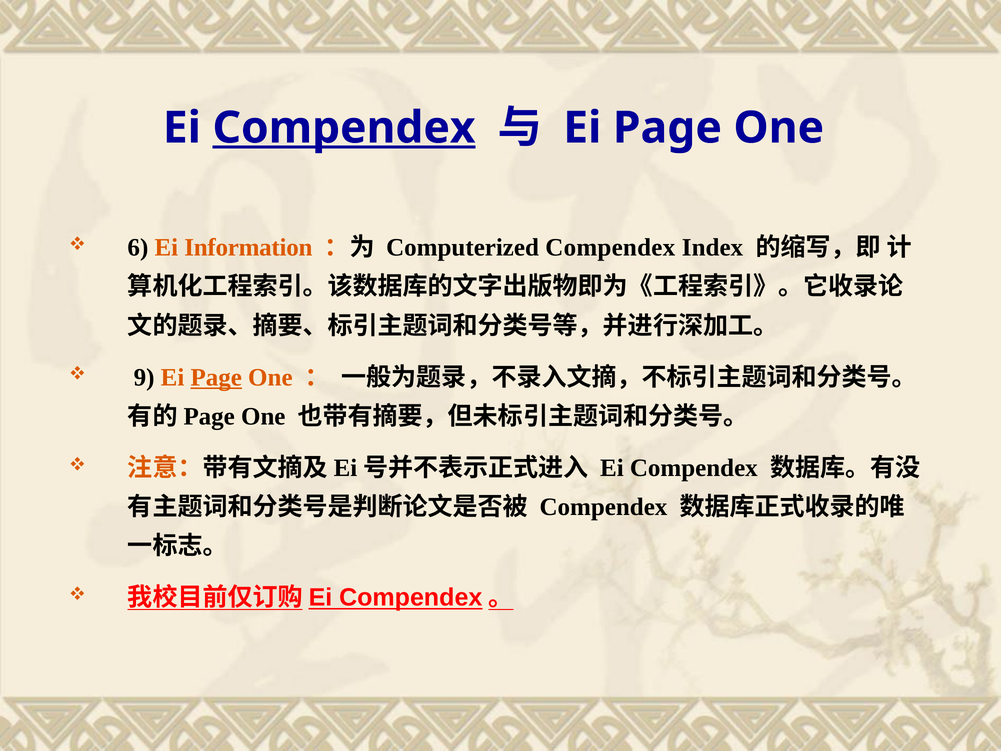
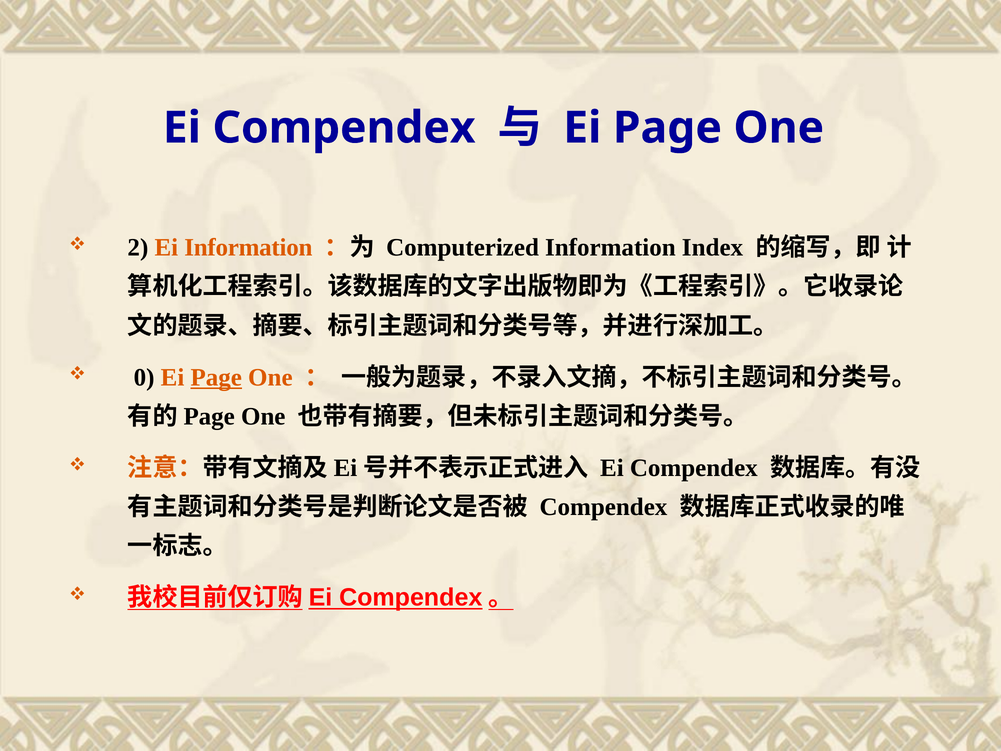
Compendex at (344, 128) underline: present -> none
6: 6 -> 2
Computerized Compendex: Compendex -> Information
9: 9 -> 0
